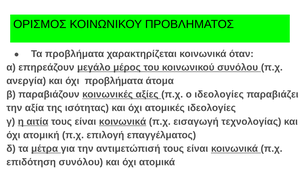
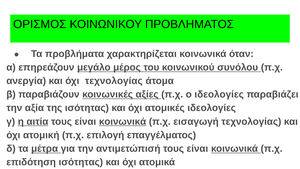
όχι προβλήματα: προβλήματα -> τεχνολογίας
επιδότηση συνόλου: συνόλου -> ισότητας
